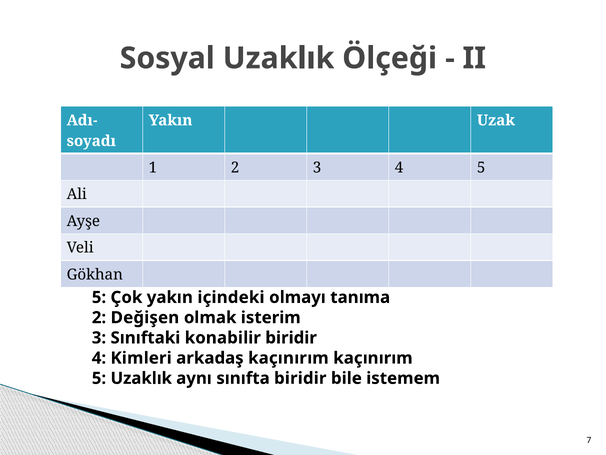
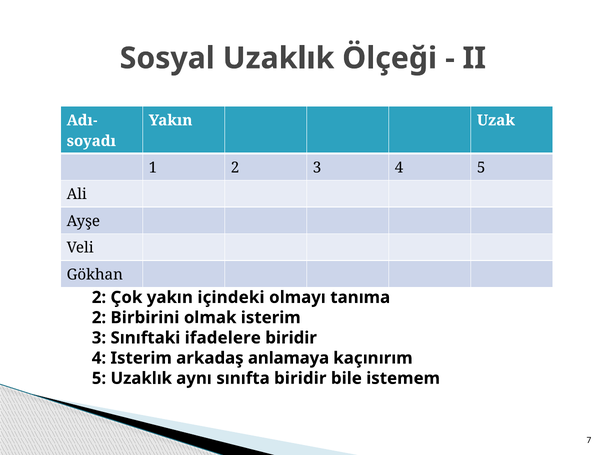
5 at (99, 297): 5 -> 2
Değişen: Değişen -> Birbirini
konabilir: konabilir -> ifadelere
4 Kimleri: Kimleri -> Isterim
arkadaş kaçınırım: kaçınırım -> anlamaya
